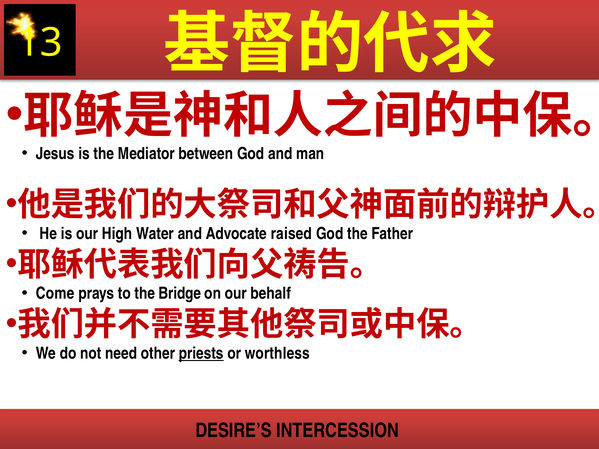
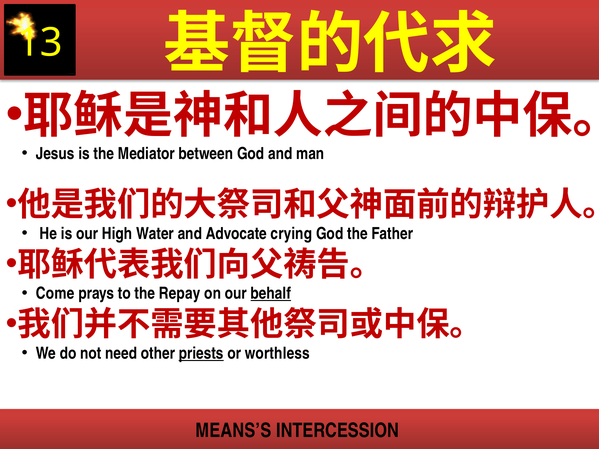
raised: raised -> crying
Bridge: Bridge -> Repay
behalf underline: none -> present
DESIRE’S: DESIRE’S -> MEANS’S
